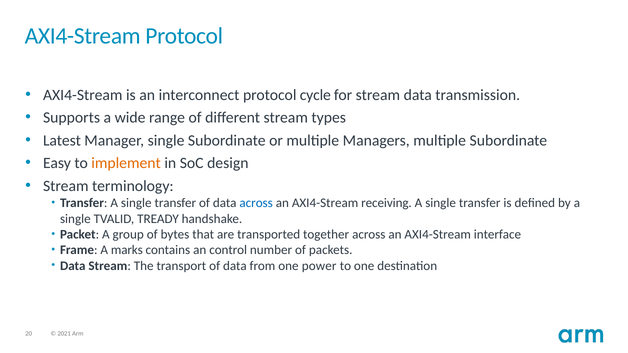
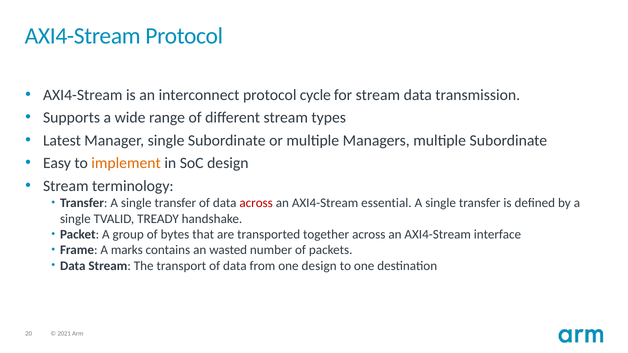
across at (256, 203) colour: blue -> red
receiving: receiving -> essential
control: control -> wasted
one power: power -> design
